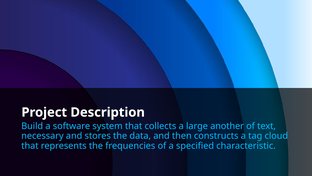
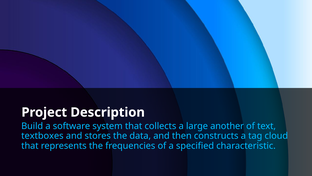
necessary: necessary -> textboxes
